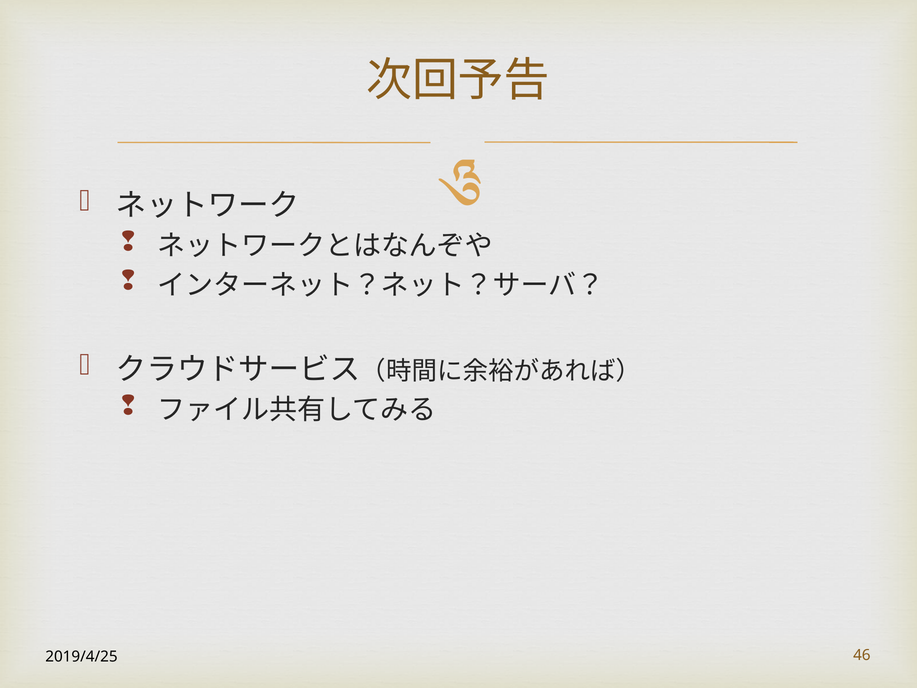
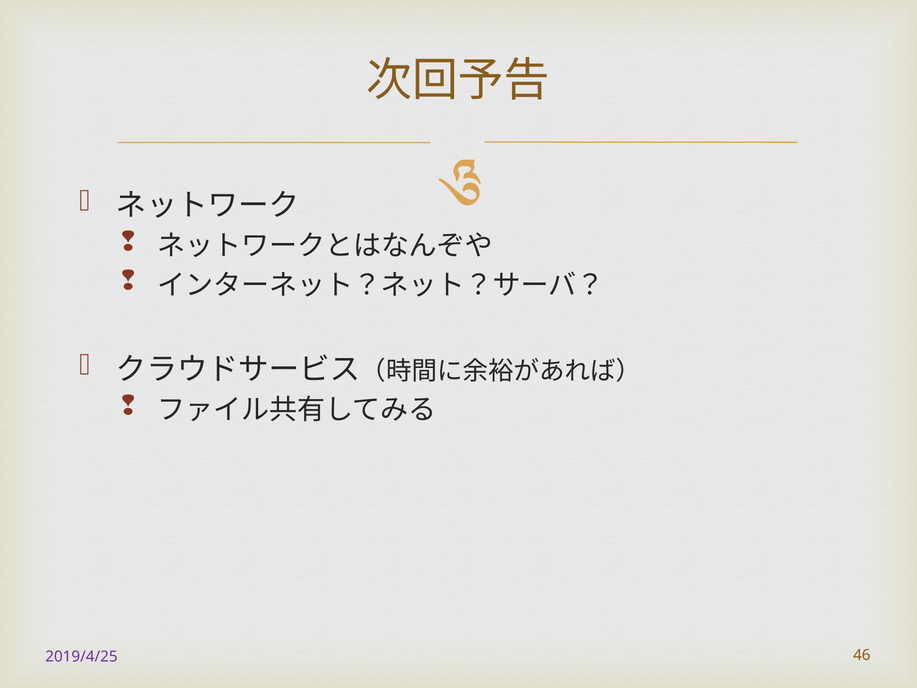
2019/4/25 colour: black -> purple
